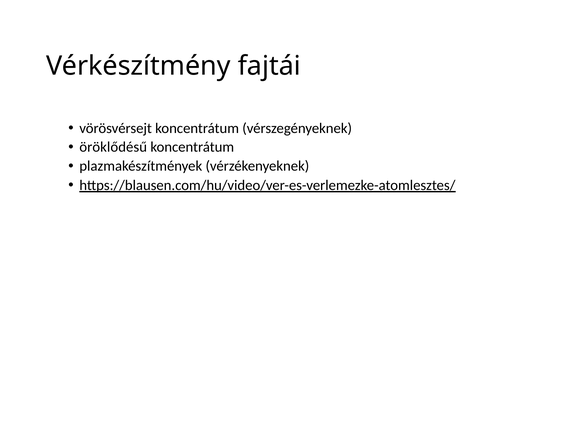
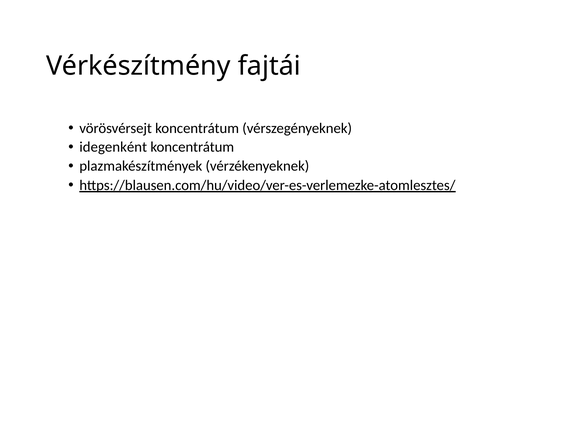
öröklődésű: öröklődésű -> idegenként
